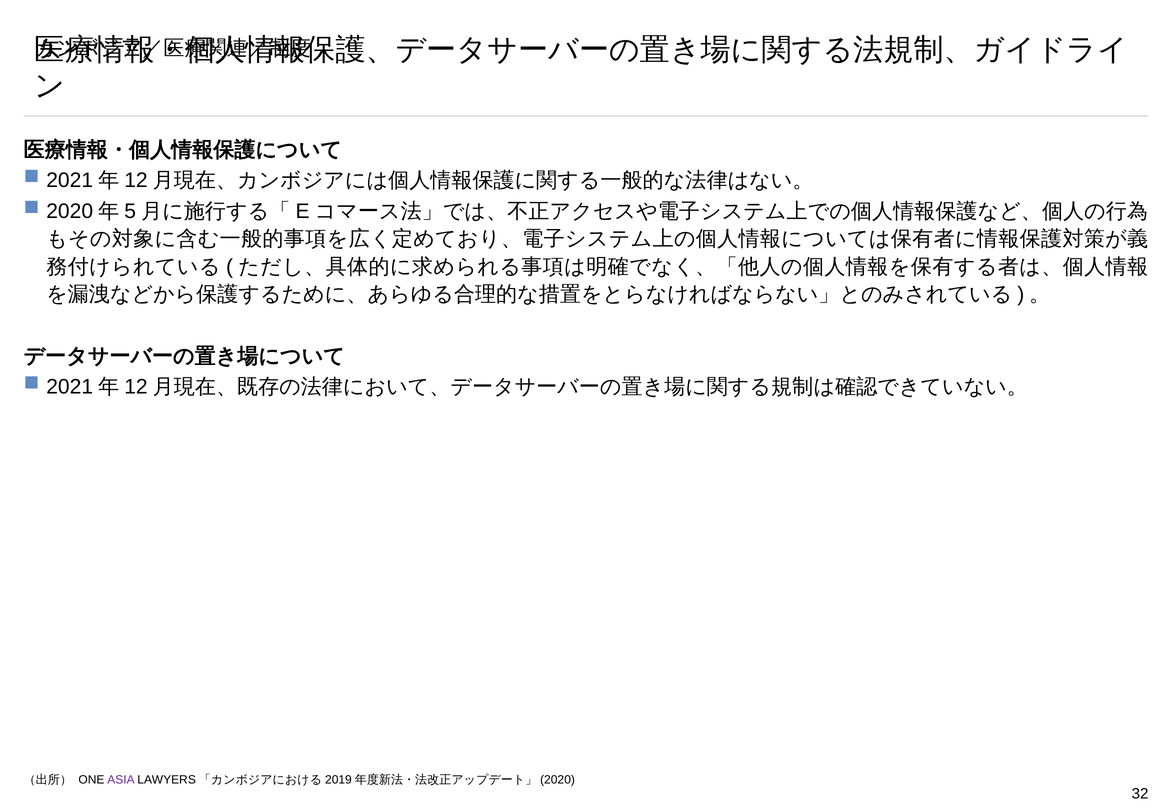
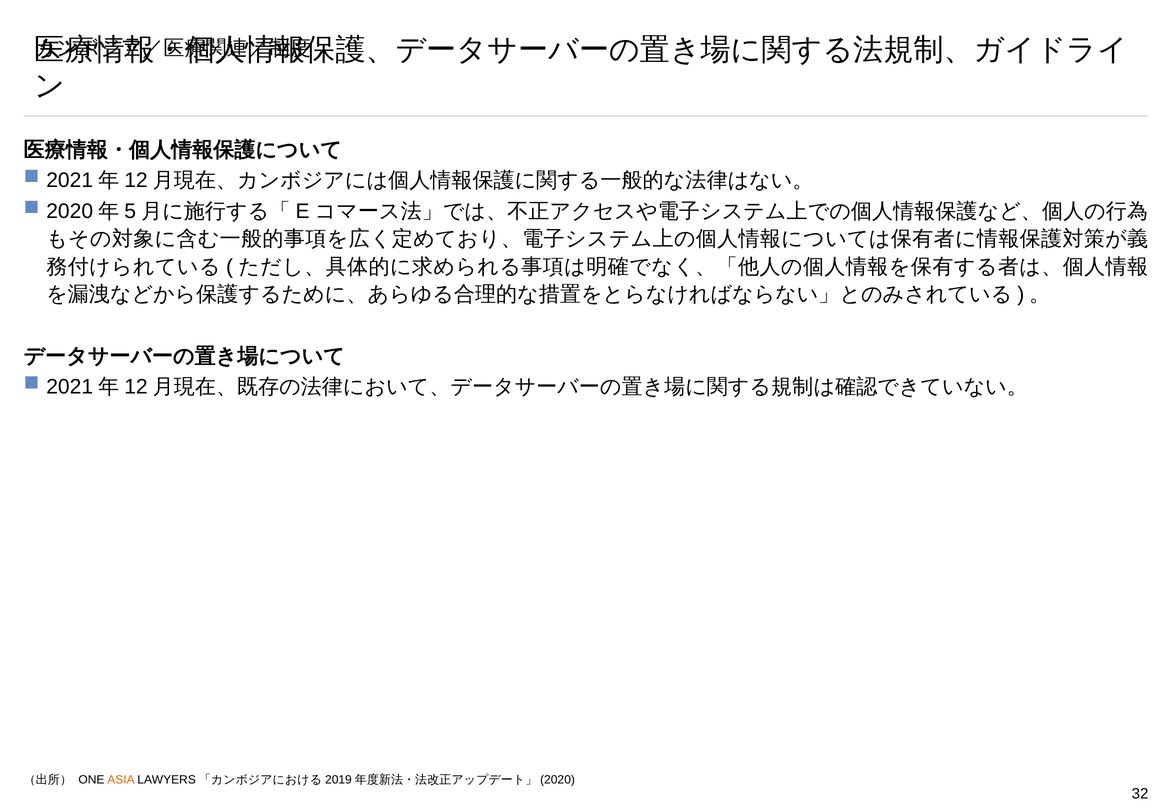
ASIA colour: purple -> orange
